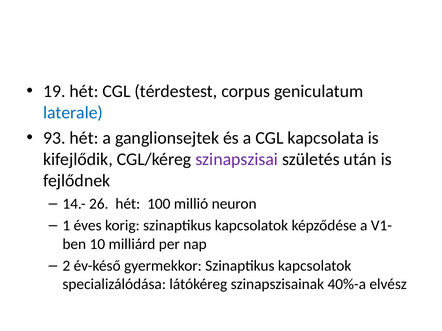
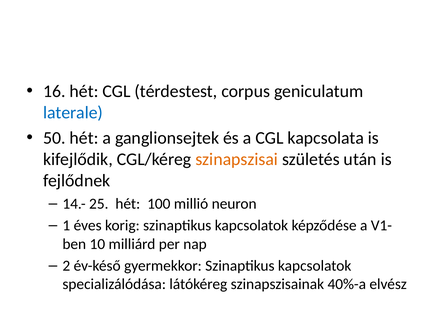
19: 19 -> 16
93: 93 -> 50
szinapszisai colour: purple -> orange
26: 26 -> 25
